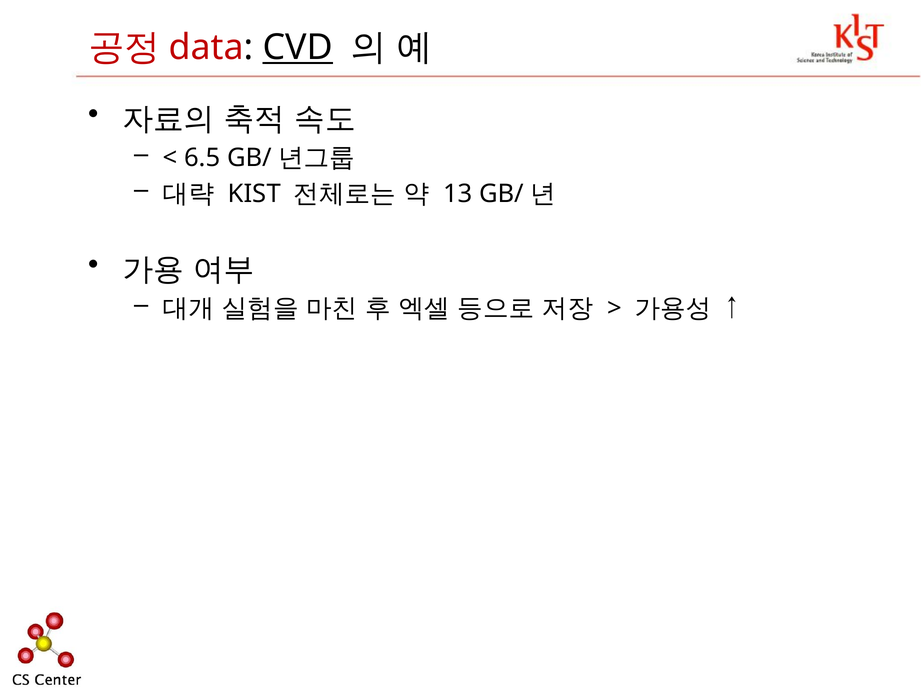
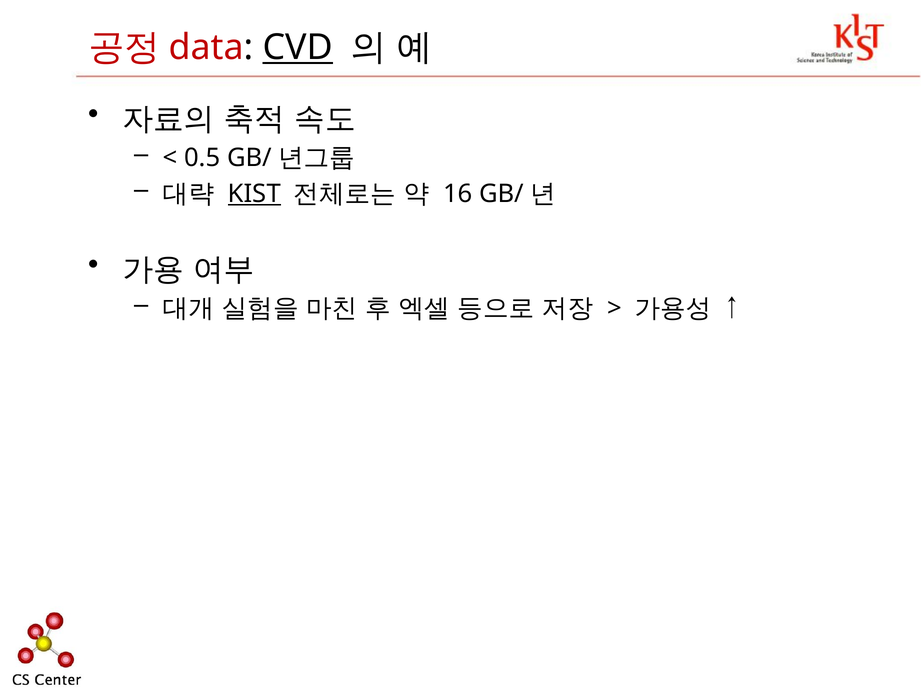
6.5: 6.5 -> 0.5
KIST underline: none -> present
13: 13 -> 16
